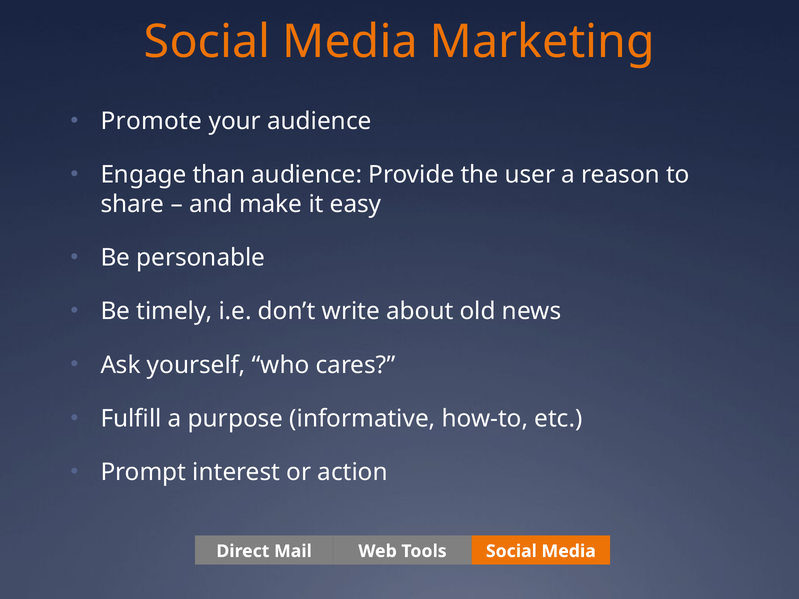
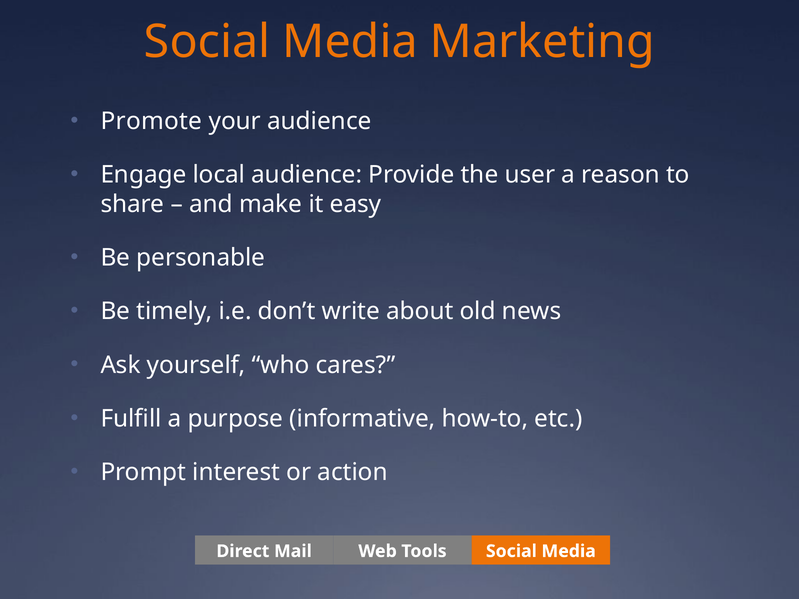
than: than -> local
